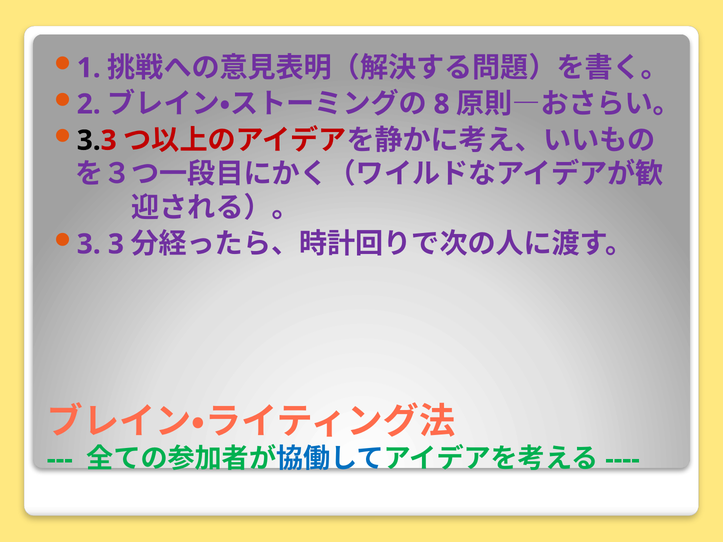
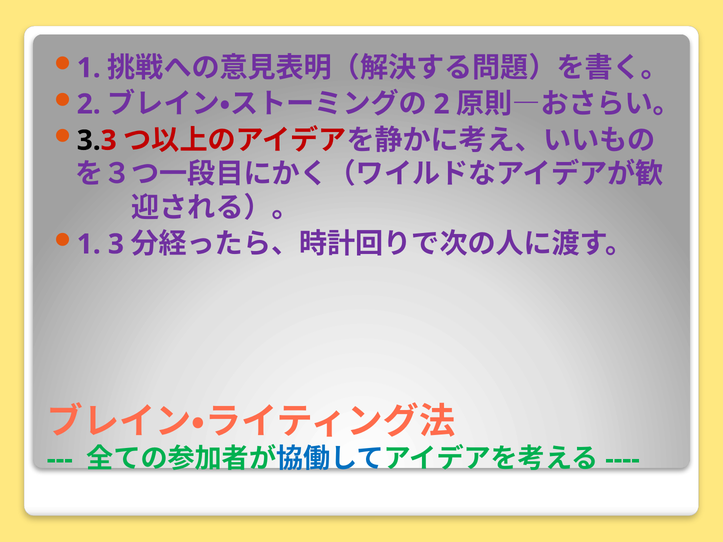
8 at (442, 104): 8 -> 2
3 at (89, 244): 3 -> 1
